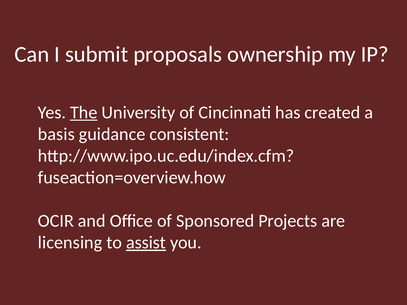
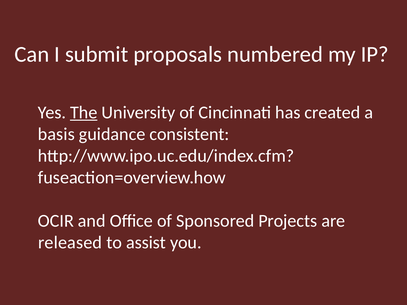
ownership: ownership -> numbered
licensing: licensing -> released
assist underline: present -> none
